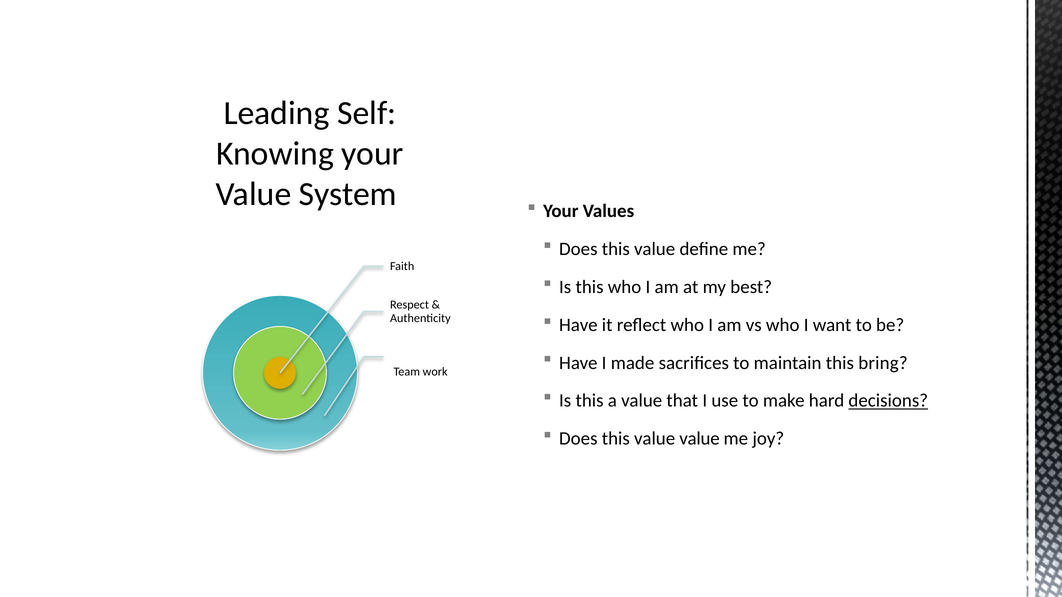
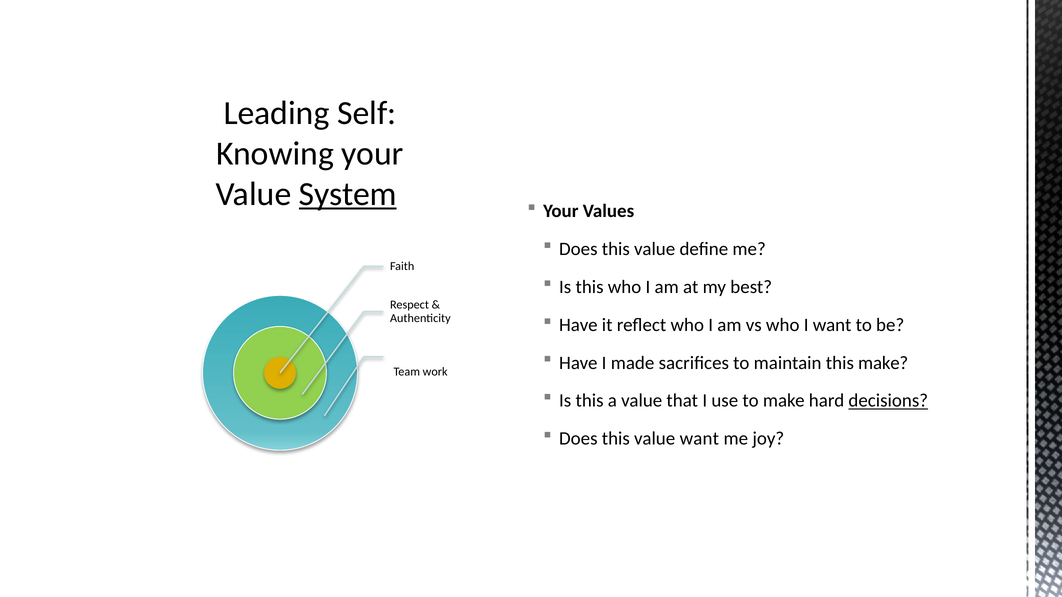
System underline: none -> present
this bring: bring -> make
value value: value -> want
